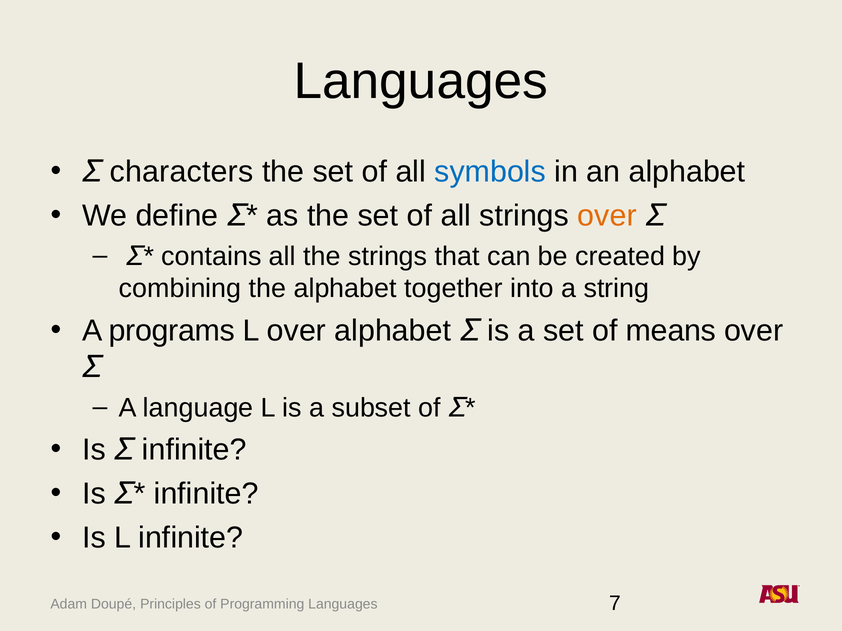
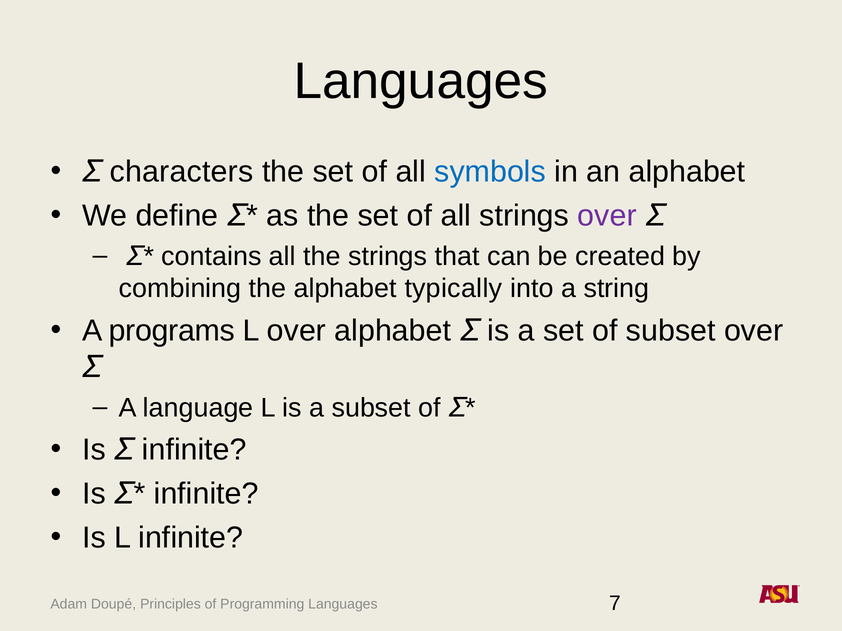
over at (607, 216) colour: orange -> purple
together: together -> typically
of means: means -> subset
